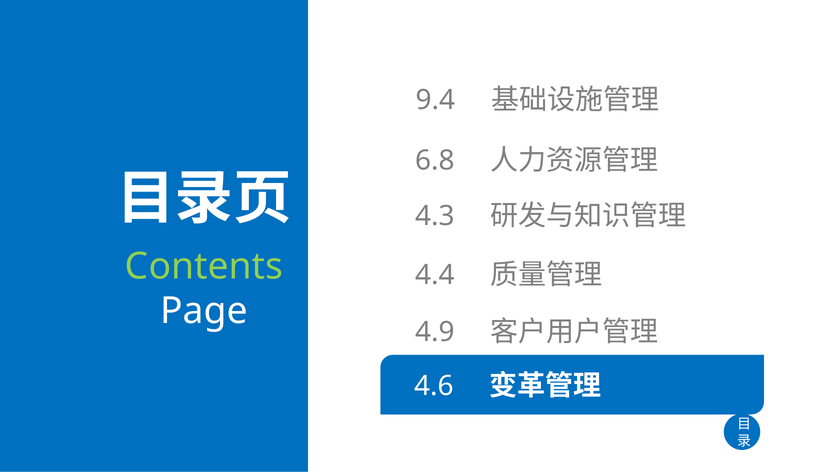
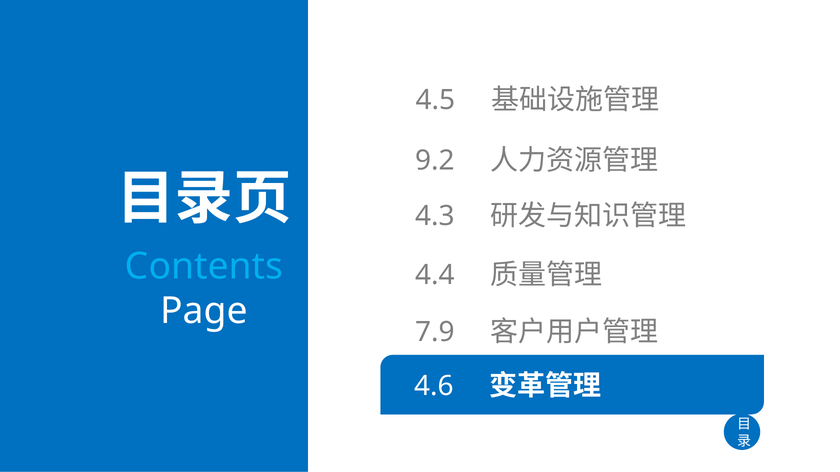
9.4: 9.4 -> 4.5
6.8: 6.8 -> 9.2
Contents colour: light green -> light blue
4.9: 4.9 -> 7.9
